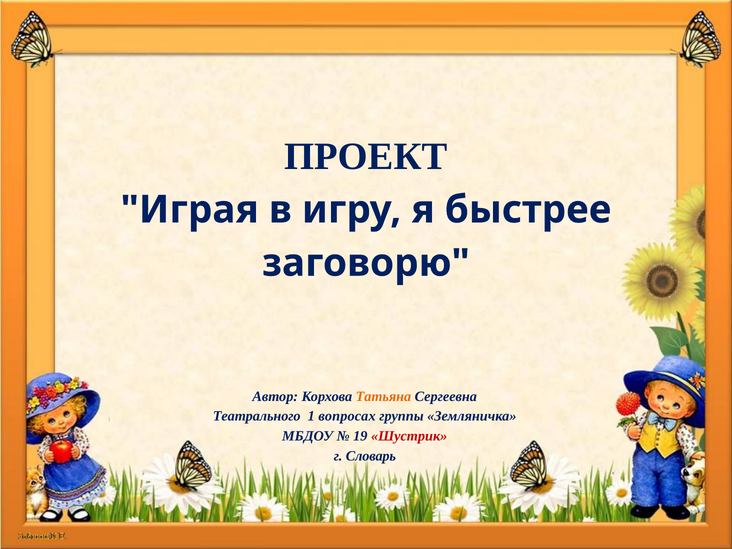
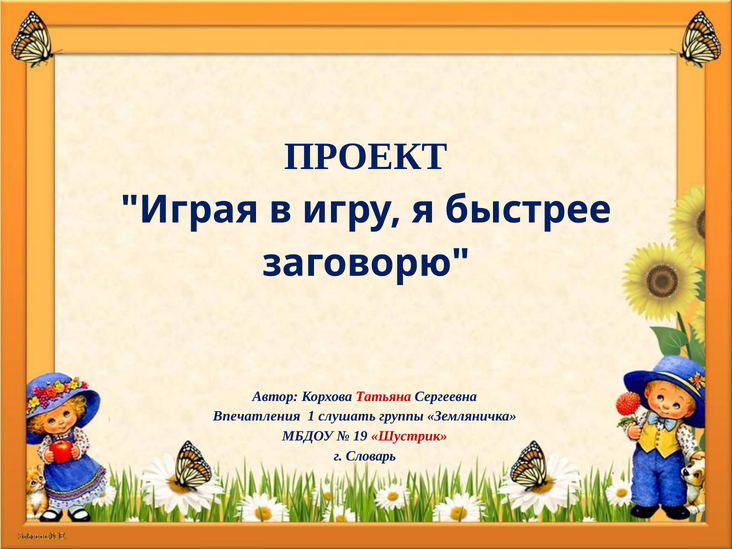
Татьяна colour: orange -> red
Театрального: Театрального -> Впечатления
вопросах: вопросах -> слушать
